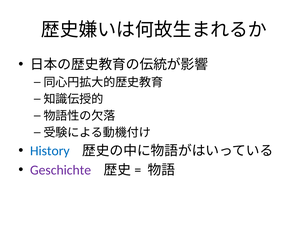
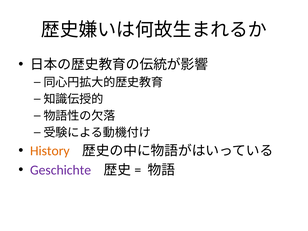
History colour: blue -> orange
